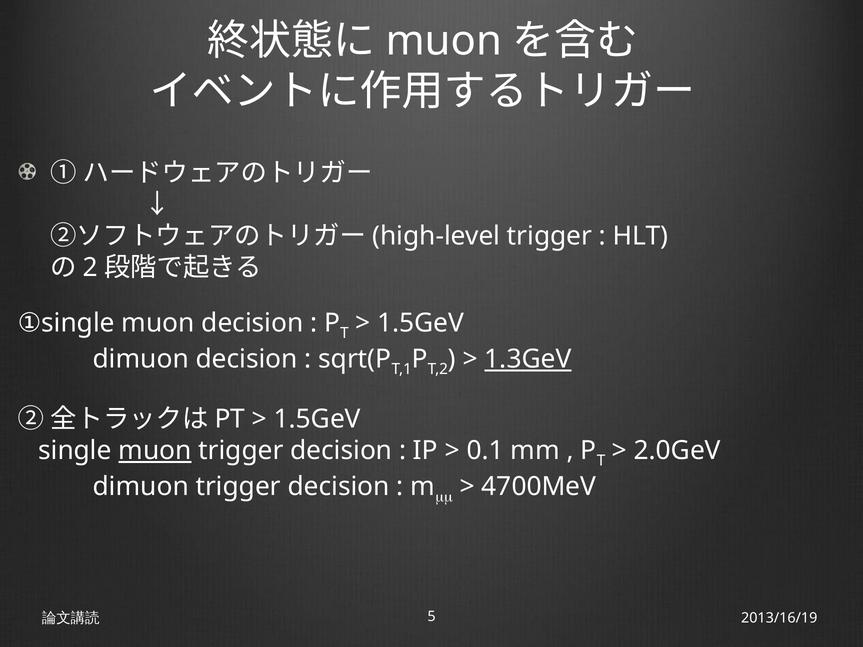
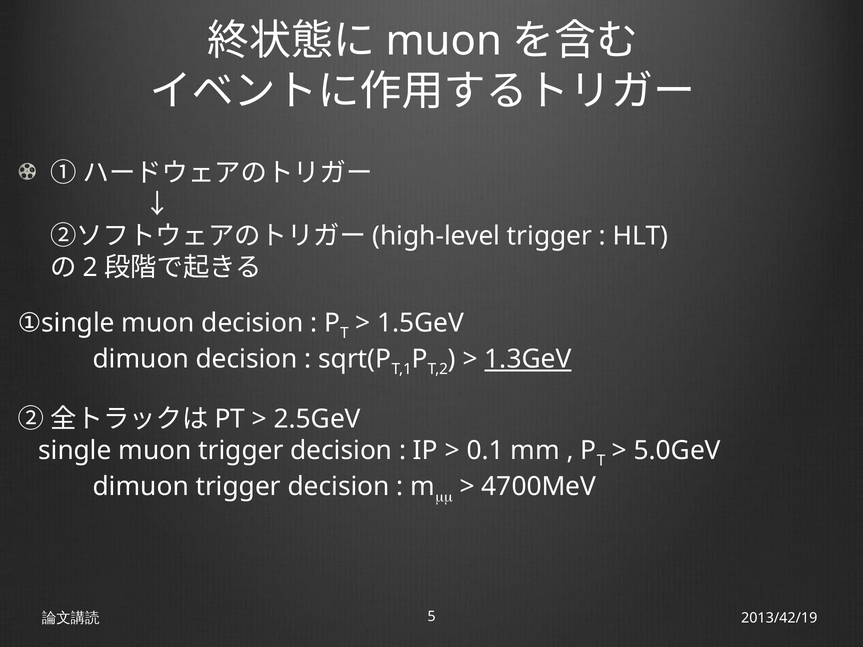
1.5GeV at (317, 419): 1.5GeV -> 2.5GeV
muon at (155, 451) underline: present -> none
2.0GeV: 2.0GeV -> 5.0GeV
2013/16/19: 2013/16/19 -> 2013/42/19
